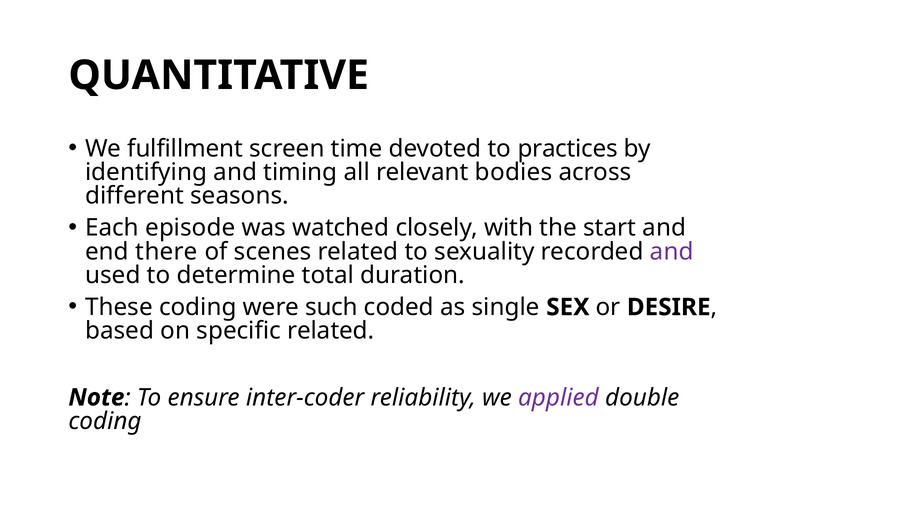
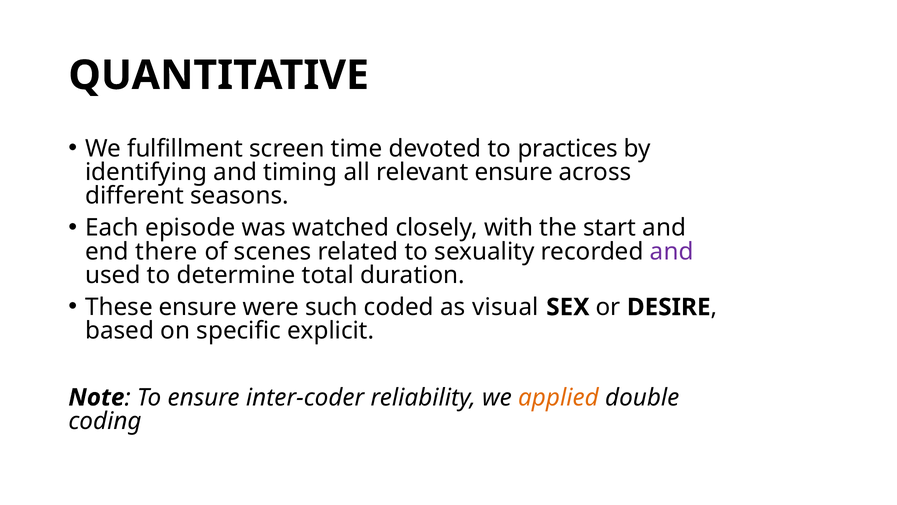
relevant bodies: bodies -> ensure
These coding: coding -> ensure
single: single -> visual
specific related: related -> explicit
applied colour: purple -> orange
